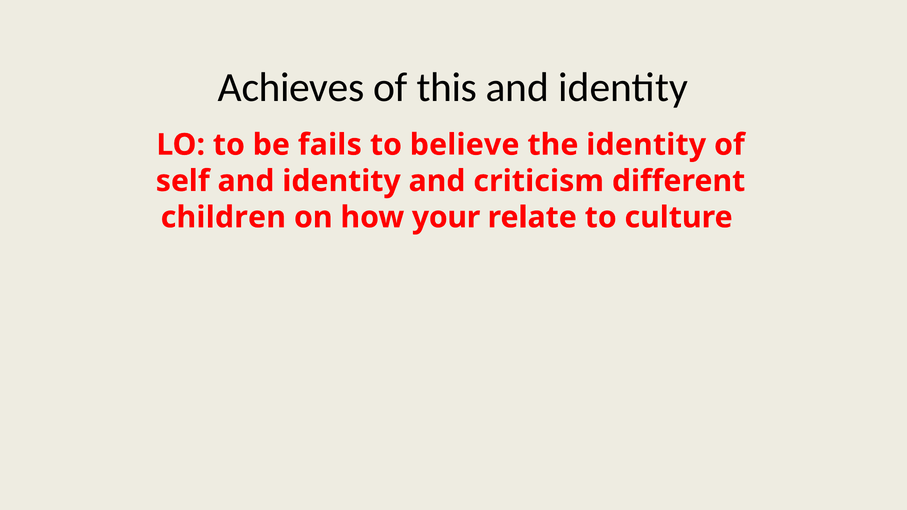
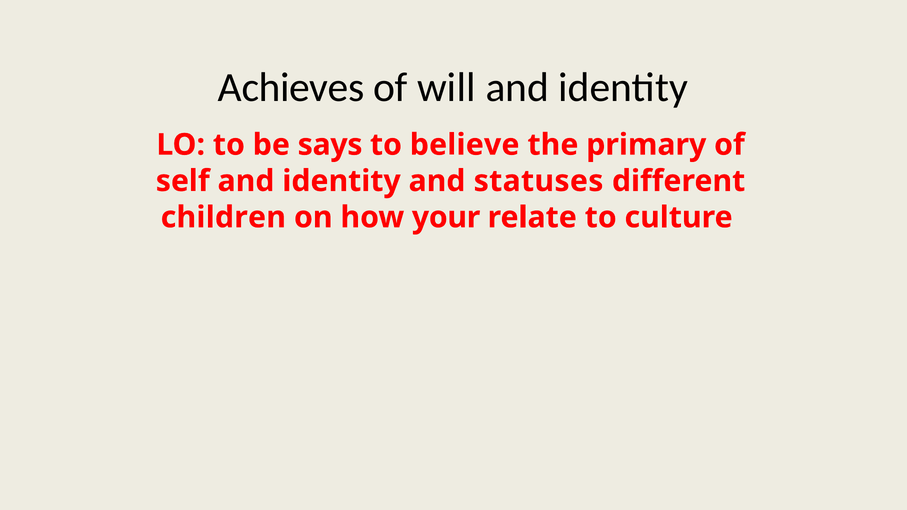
this: this -> will
fails: fails -> says
the identity: identity -> primary
criticism: criticism -> statuses
